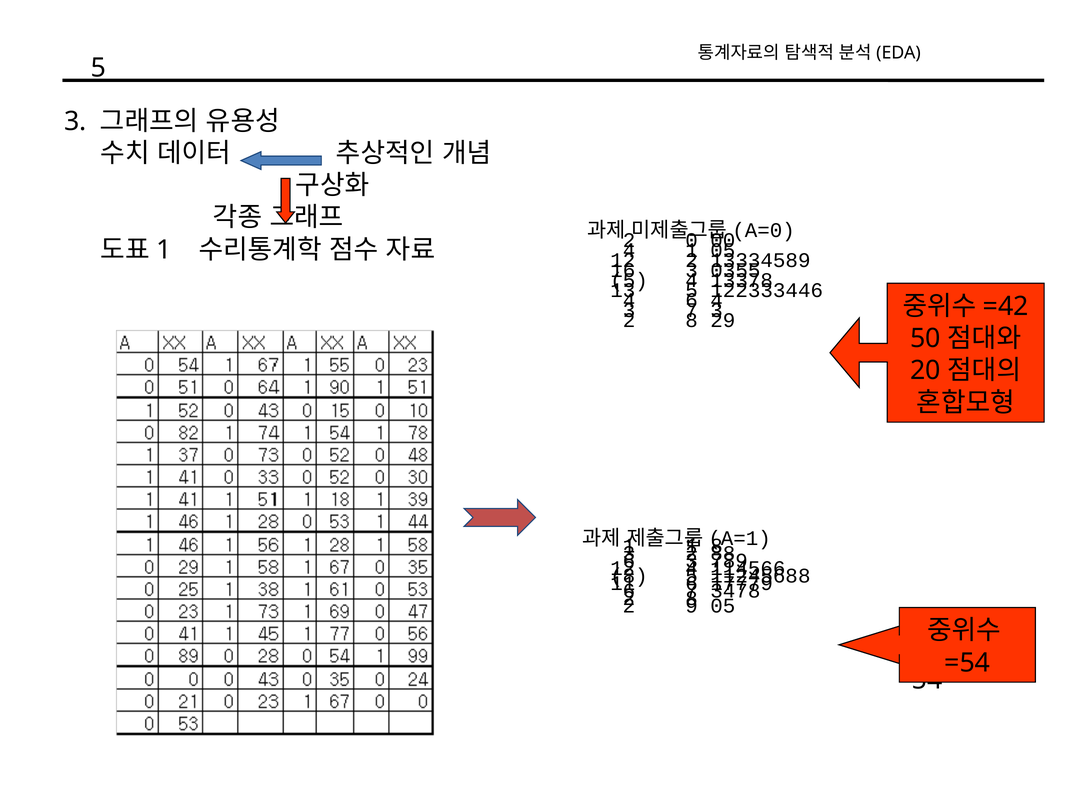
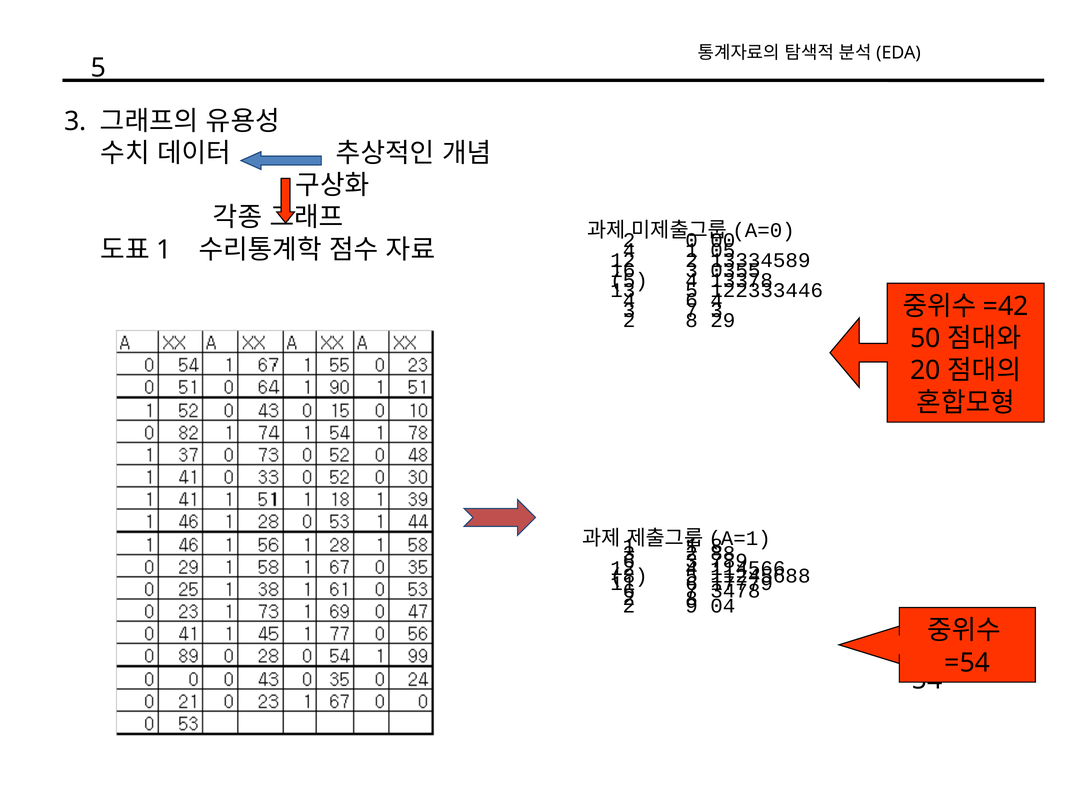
05 at (723, 606): 05 -> 04
